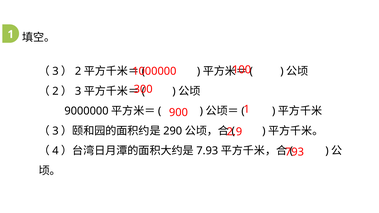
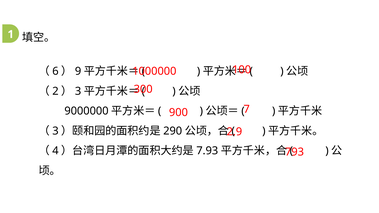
3 at (55, 71): 3 -> 6
2 at (78, 71): 2 -> 9
900 1: 1 -> 7
